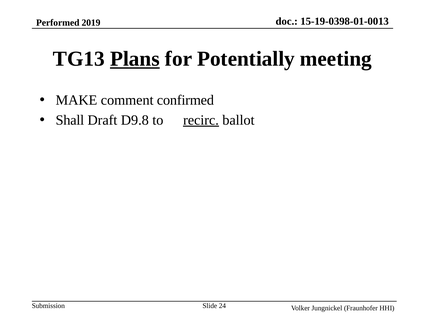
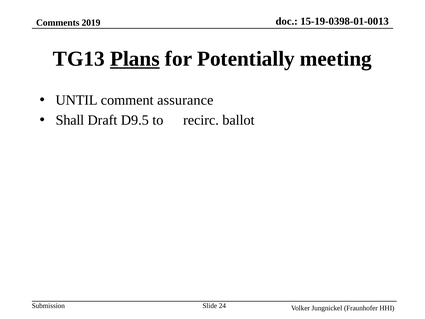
Performed: Performed -> Comments
MAKE: MAKE -> UNTIL
confirmed: confirmed -> assurance
D9.8: D9.8 -> D9.5
recirc underline: present -> none
